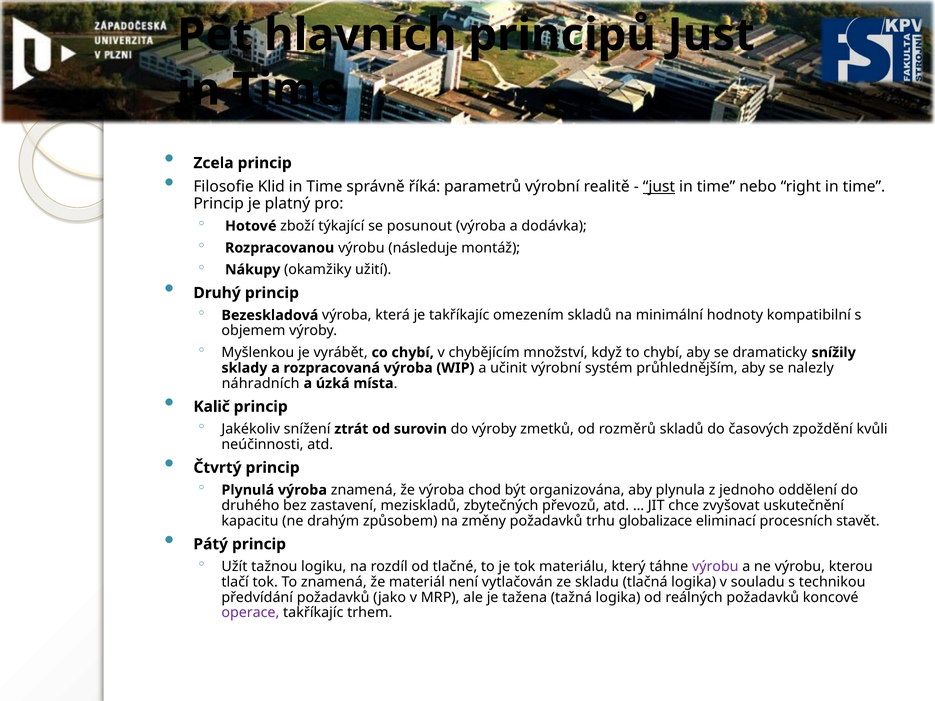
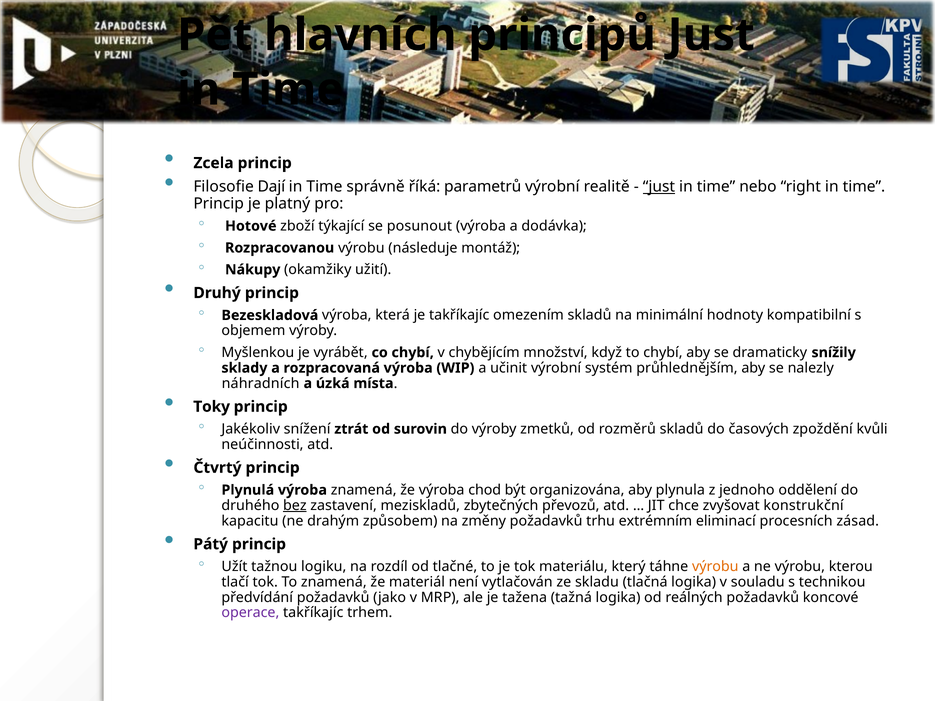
Klid: Klid -> Dají
Kalič: Kalič -> Toky
bez underline: none -> present
uskutečnění: uskutečnění -> konstrukční
globalizace: globalizace -> extrémním
stavět: stavět -> zásad
výrobu at (715, 567) colour: purple -> orange
